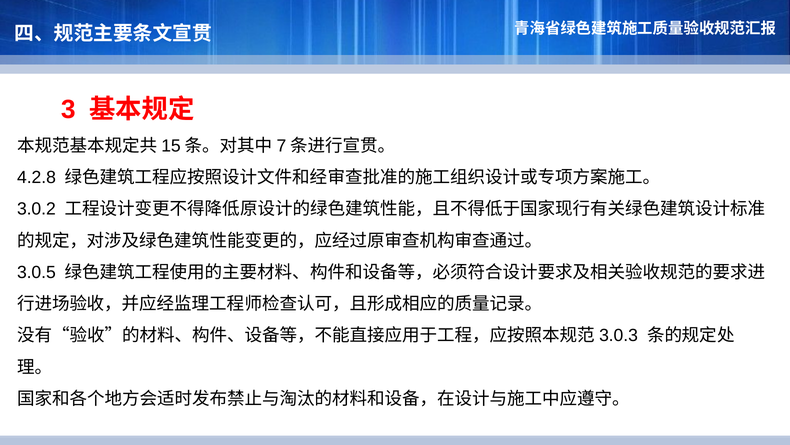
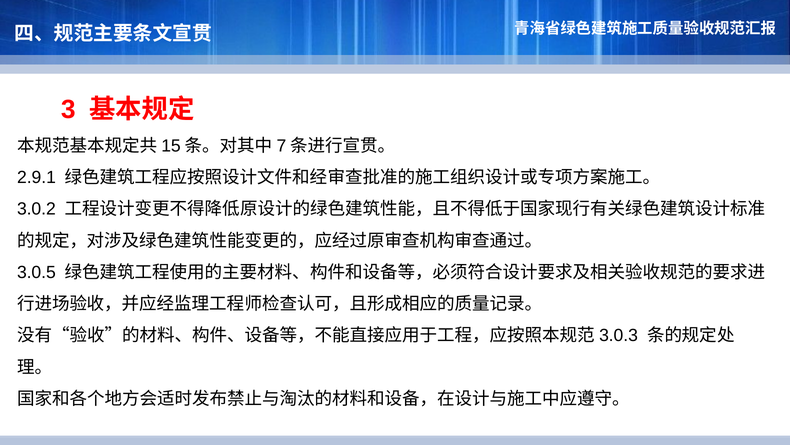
4.2.8: 4.2.8 -> 2.9.1
